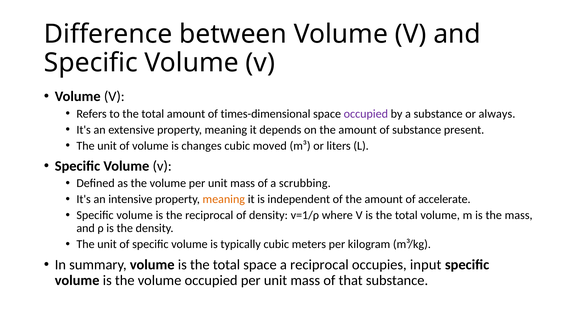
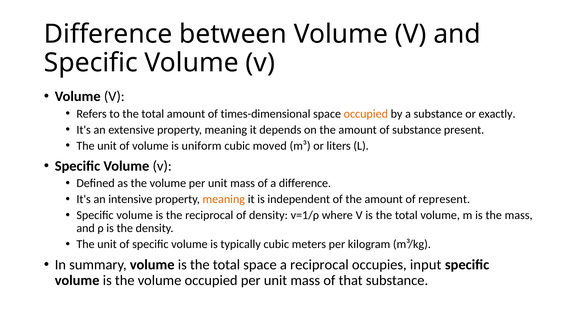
occupied at (366, 114) colour: purple -> orange
always: always -> exactly
changes: changes -> uniform
a scrubbing: scrubbing -> difference
accelerate: accelerate -> represent
